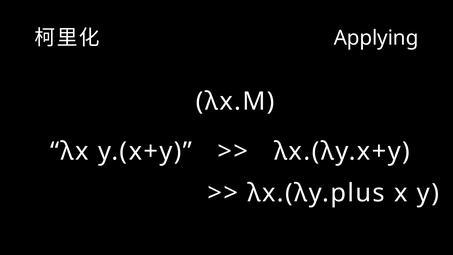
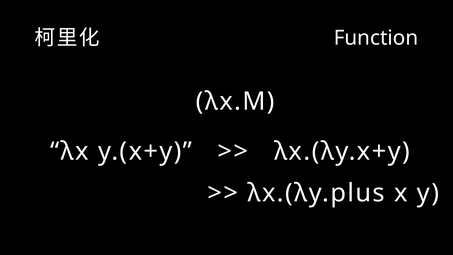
Applying: Applying -> Function
